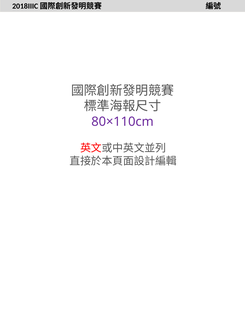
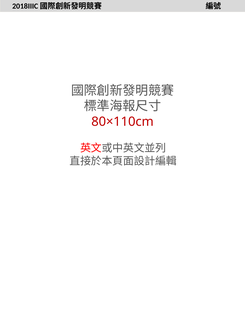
80×110cm colour: purple -> red
